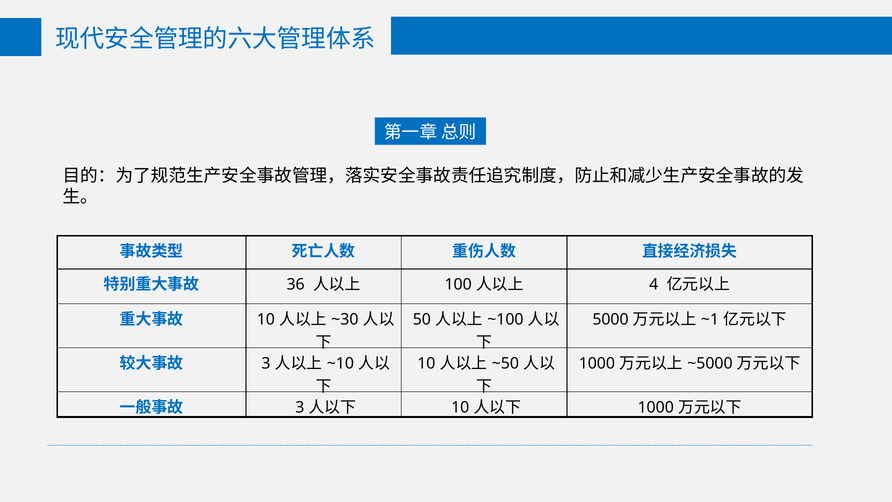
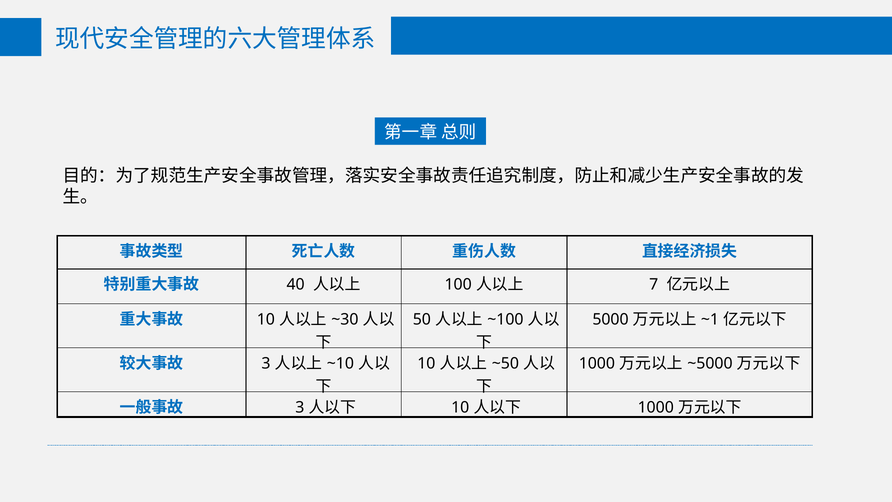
36: 36 -> 40
4: 4 -> 7
